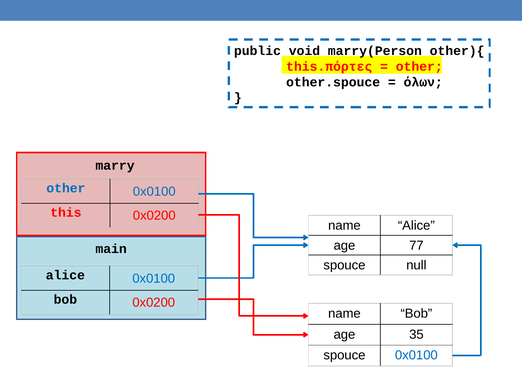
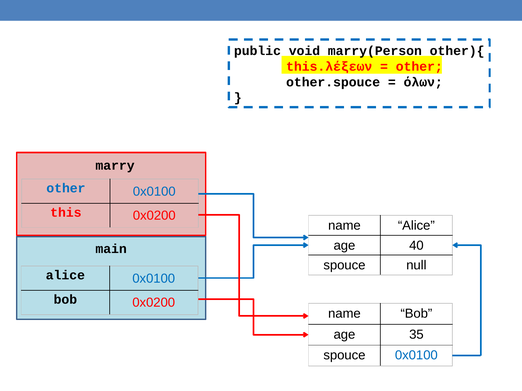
this.πόρτες: this.πόρτες -> this.λέξεων
77: 77 -> 40
